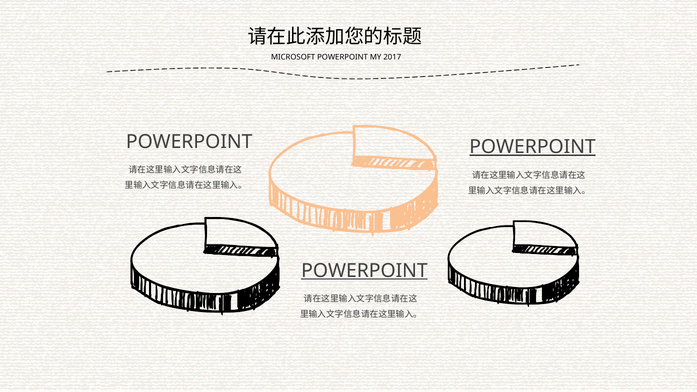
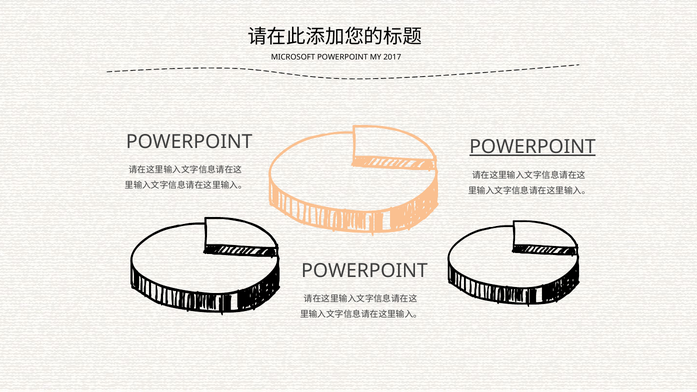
POWERPOINT at (364, 271) underline: present -> none
